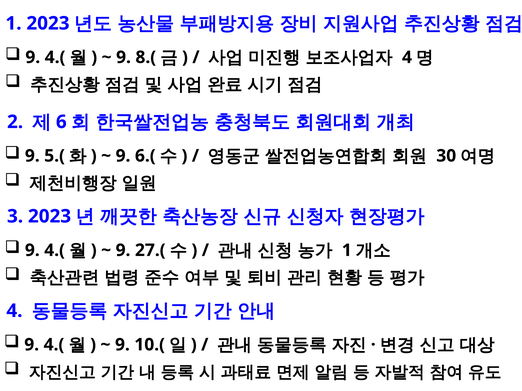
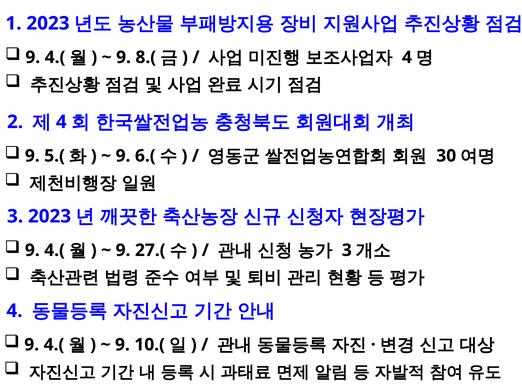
6 at (61, 122): 6 -> 4
1 at (347, 251): 1 -> 3
